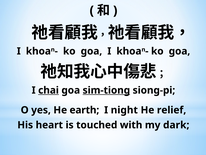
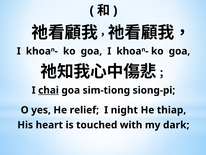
sim-tiong underline: present -> none
earth: earth -> relief
relief: relief -> thiap
